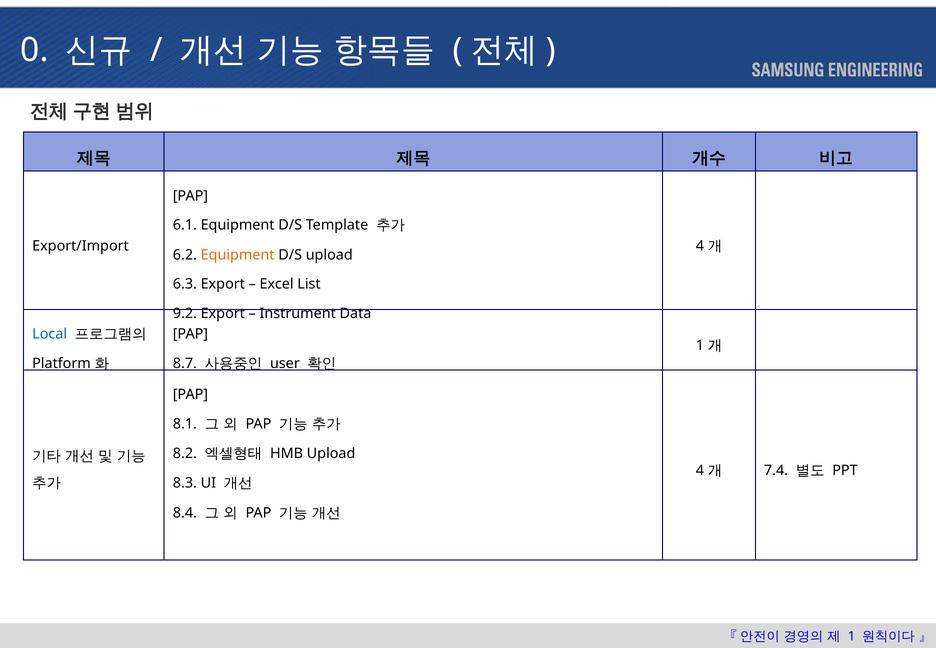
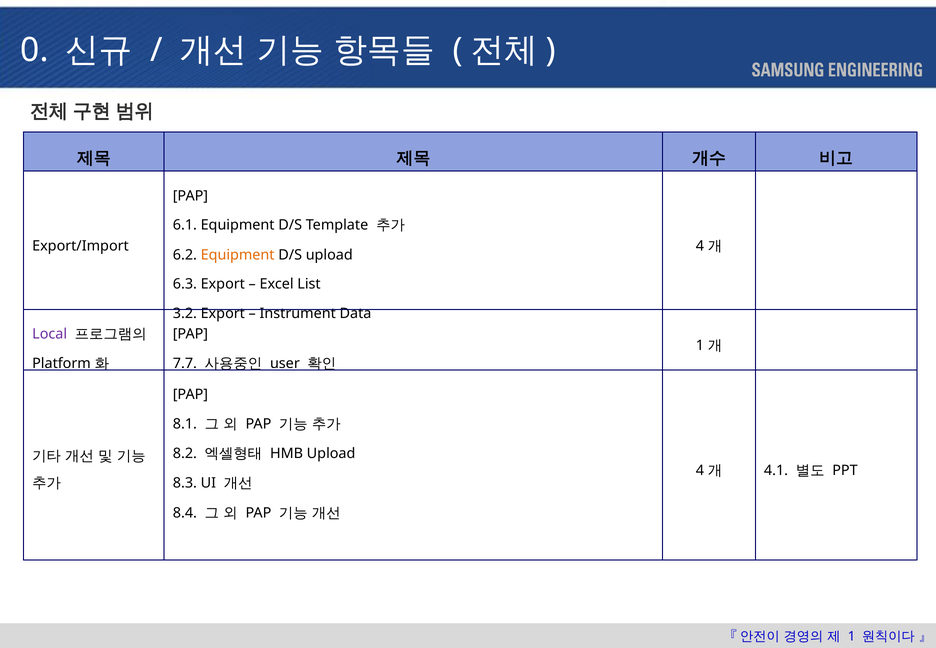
9.2: 9.2 -> 3.2
Local colour: blue -> purple
8.7: 8.7 -> 7.7
7.4: 7.4 -> 4.1
